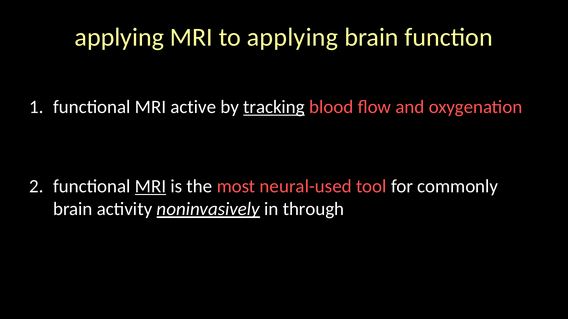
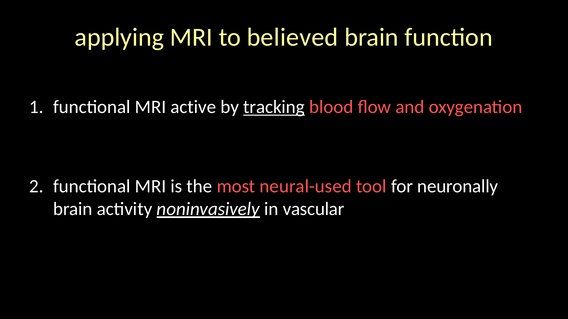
to applying: applying -> believed
MRI at (151, 187) underline: present -> none
commonly: commonly -> neuronally
through: through -> vascular
